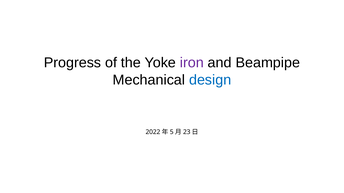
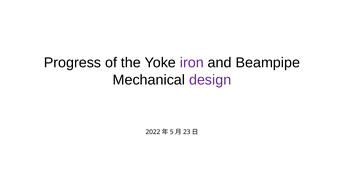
design colour: blue -> purple
